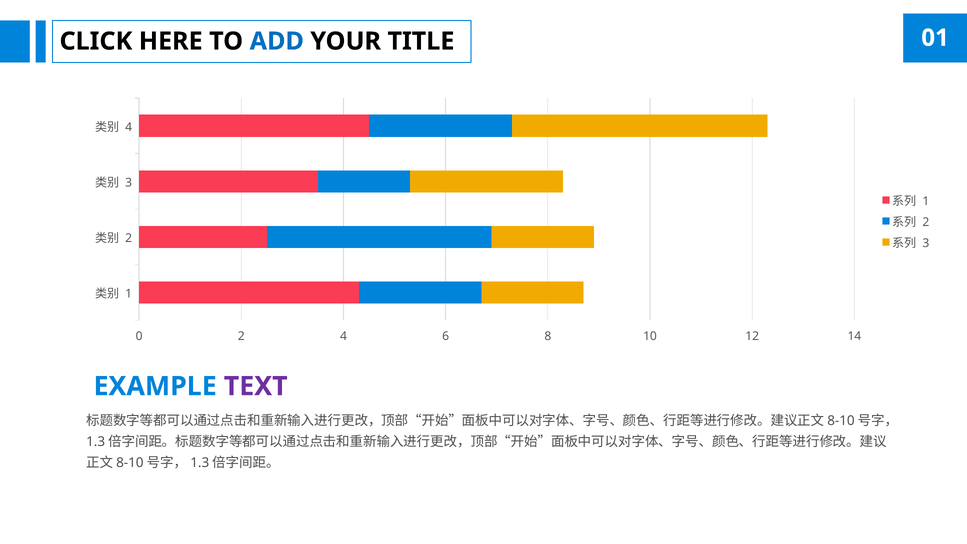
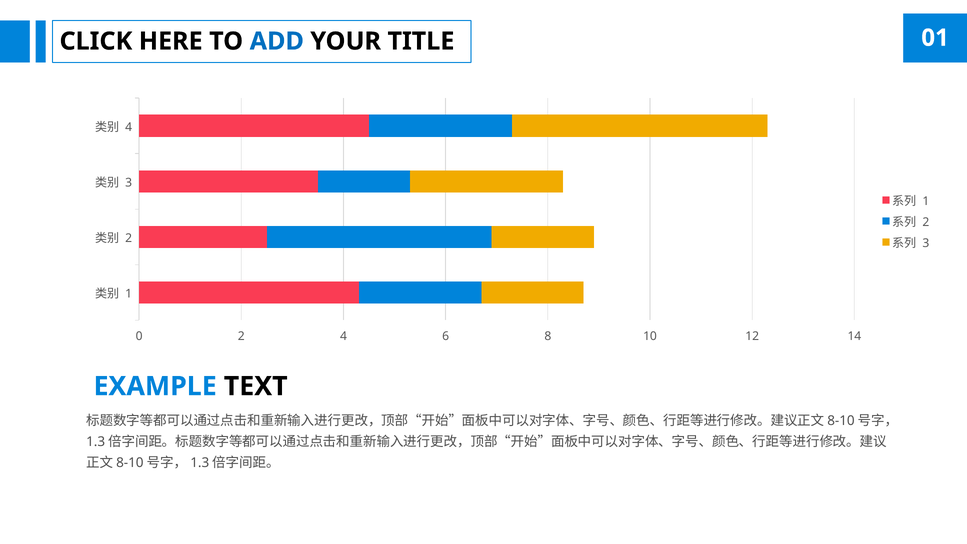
TEXT colour: purple -> black
